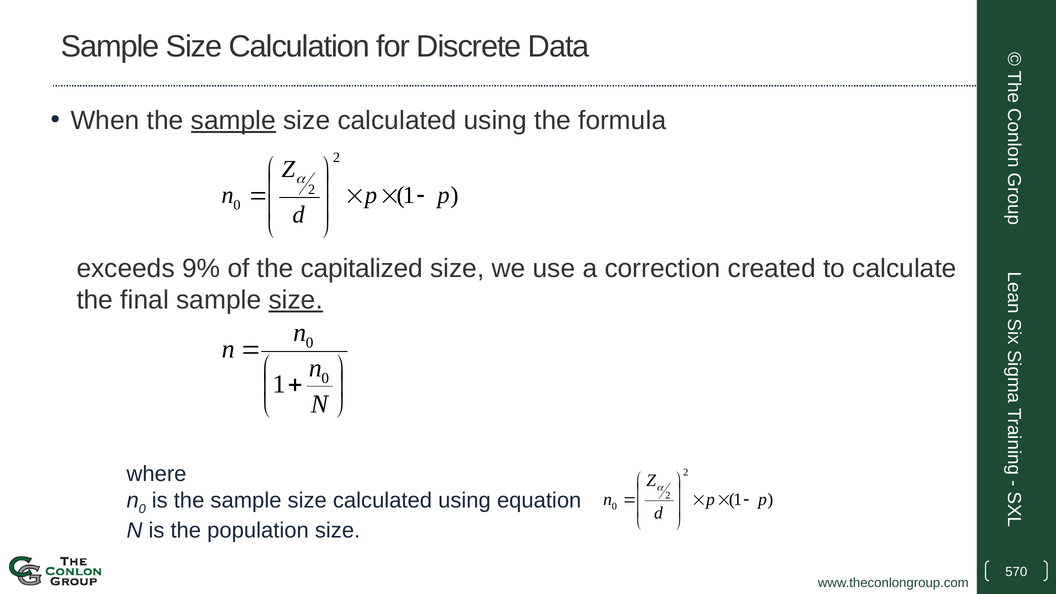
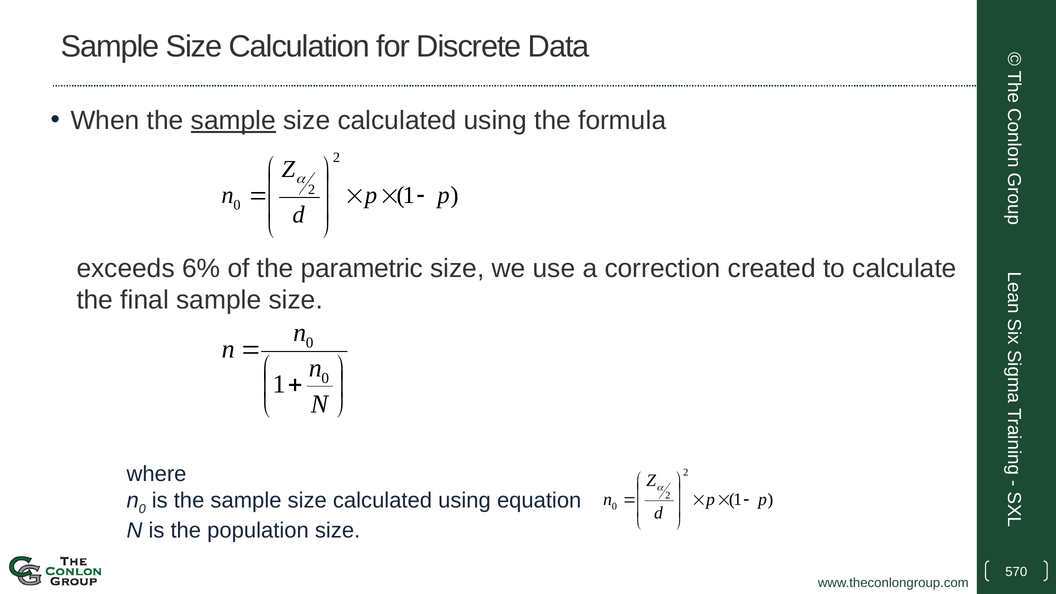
9%: 9% -> 6%
capitalized: capitalized -> parametric
size at (296, 300) underline: present -> none
